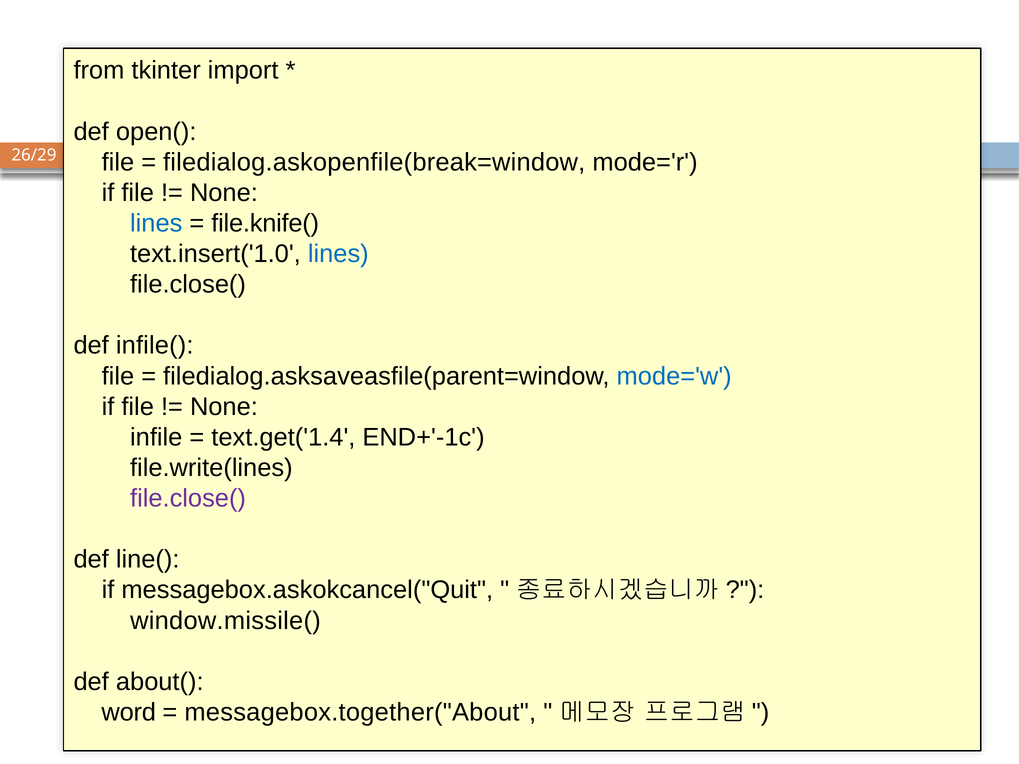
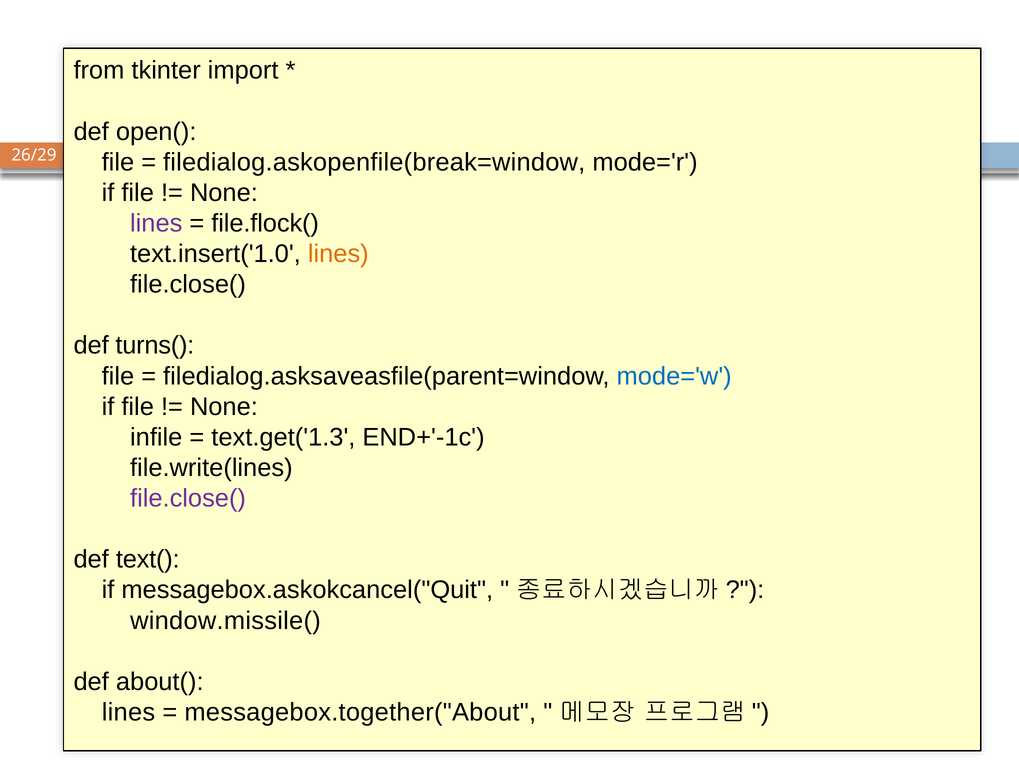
lines at (156, 223) colour: blue -> purple
file.knife(: file.knife( -> file.flock(
lines at (338, 254) colour: blue -> orange
infile(: infile( -> turns(
text.get('1.4: text.get('1.4 -> text.get('1.3
line(: line( -> text(
word at (129, 713): word -> lines
